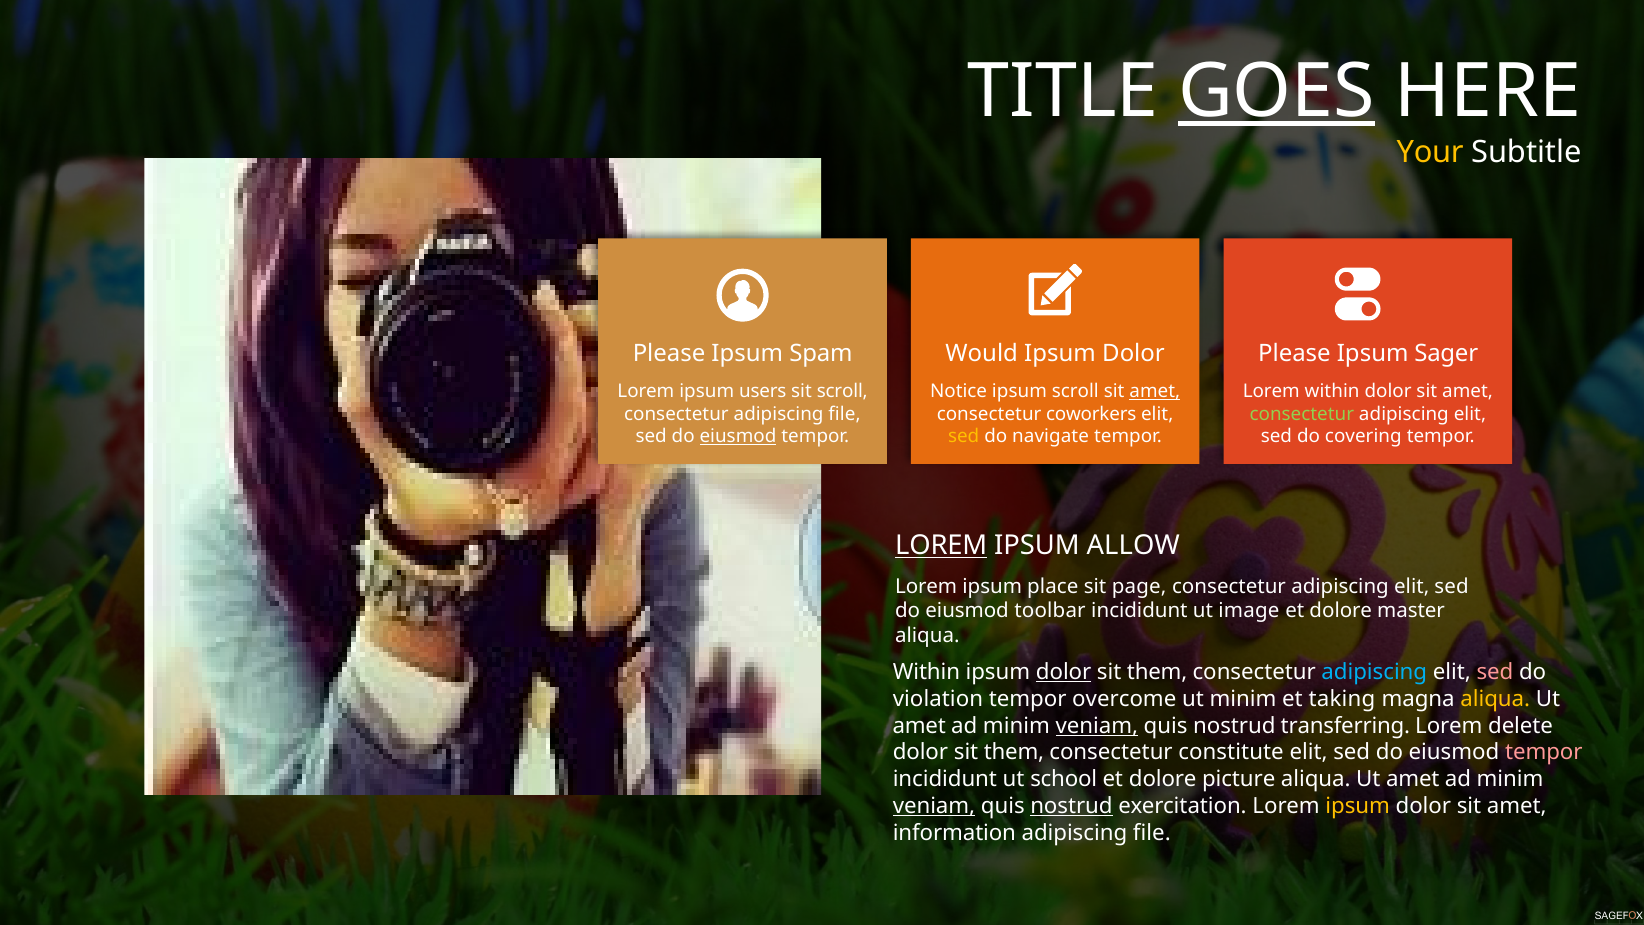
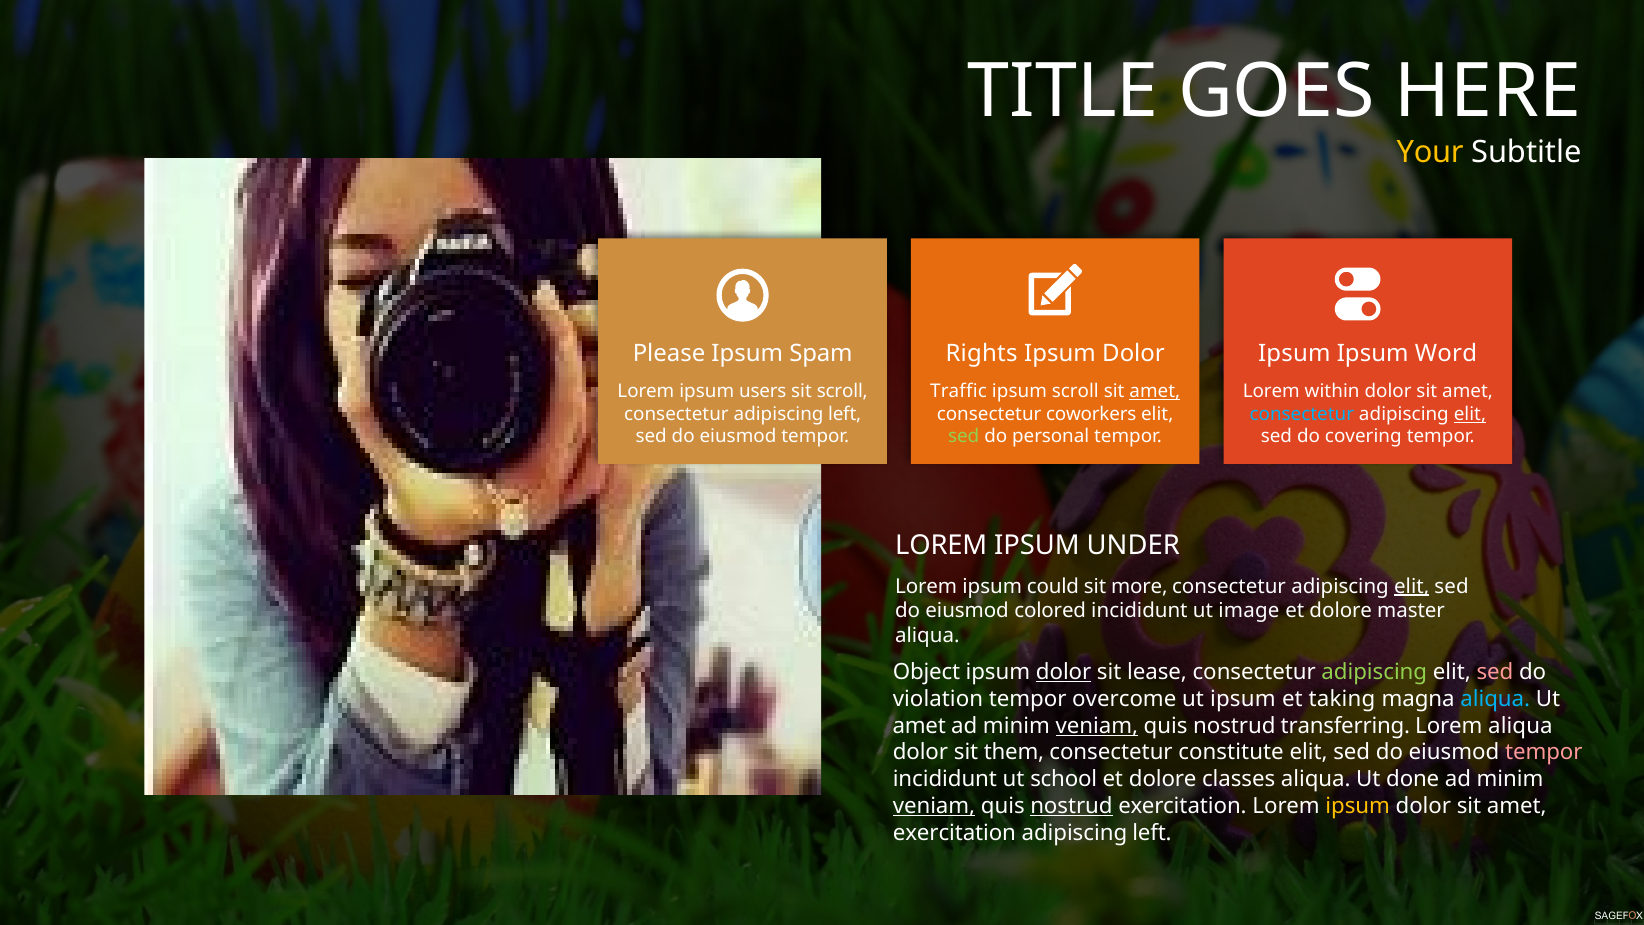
GOES underline: present -> none
Would: Would -> Rights
Please at (1294, 354): Please -> Ipsum
Sager: Sager -> Word
Notice: Notice -> Traffic
consectetur adipiscing file: file -> left
consectetur at (1302, 414) colour: light green -> light blue
elit at (1470, 414) underline: none -> present
eiusmod at (738, 437) underline: present -> none
sed at (964, 437) colour: yellow -> light green
navigate: navigate -> personal
LOREM at (941, 545) underline: present -> none
ALLOW: ALLOW -> UNDER
place: place -> could
page: page -> more
elit at (1412, 586) underline: none -> present
toolbar: toolbar -> colored
Within at (926, 672): Within -> Object
them at (1157, 672): them -> lease
adipiscing at (1374, 672) colour: light blue -> light green
ut minim: minim -> ipsum
aliqua at (1495, 699) colour: yellow -> light blue
Lorem delete: delete -> aliqua
picture: picture -> classes
amet at (1413, 779): amet -> done
information at (954, 833): information -> exercitation
file at (1152, 833): file -> left
